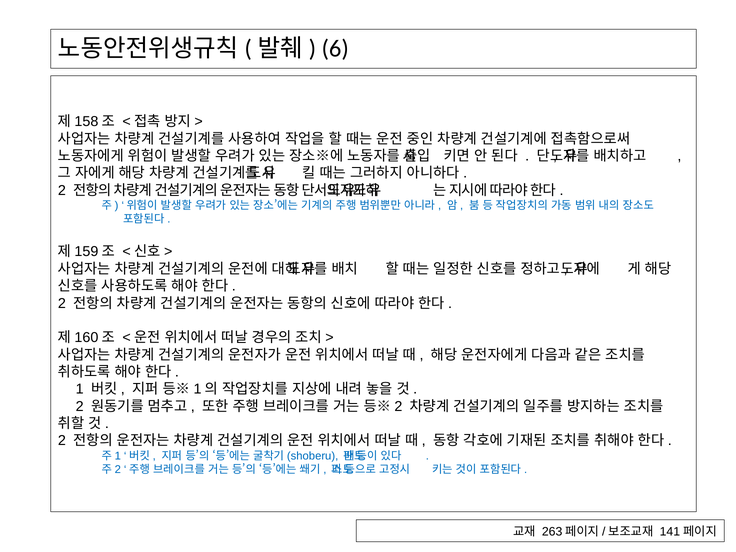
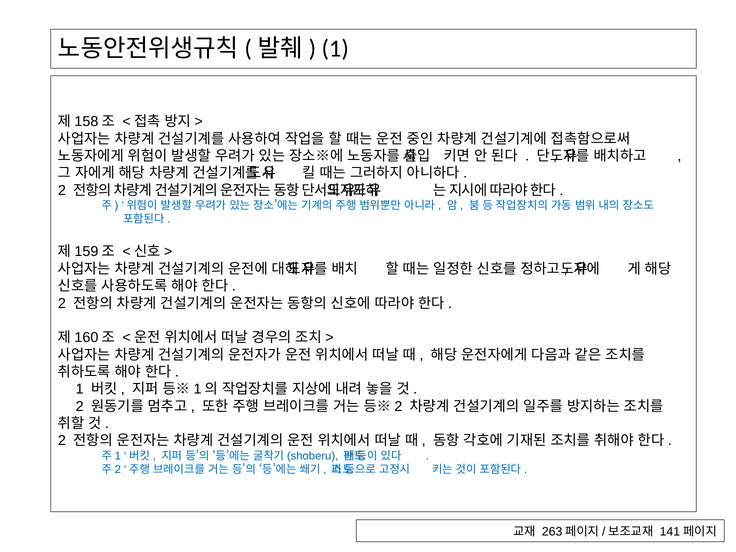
6 at (335, 49): 6 -> 1
